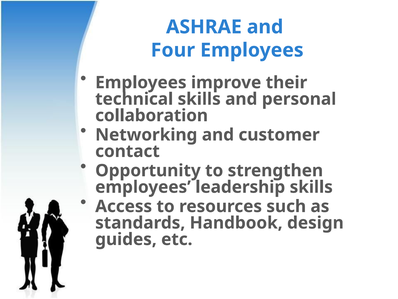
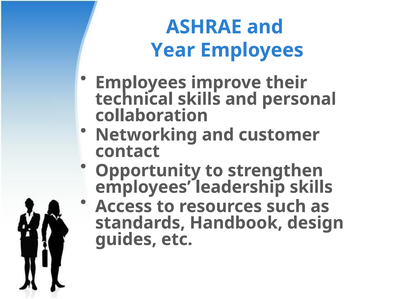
Four: Four -> Year
